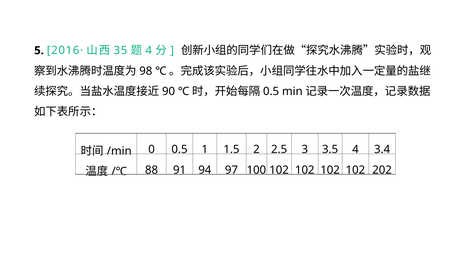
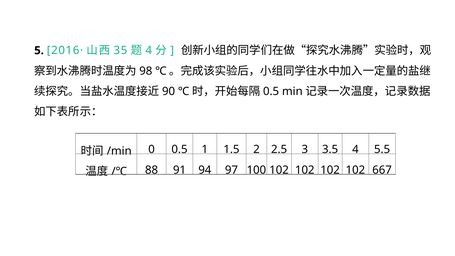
3.4: 3.4 -> 5.5
202: 202 -> 667
